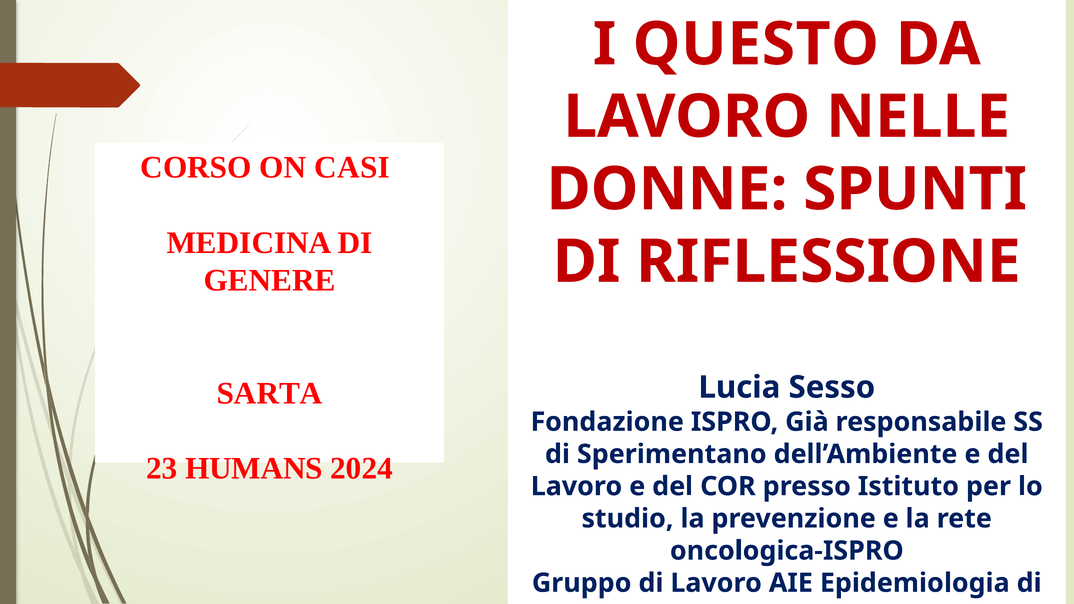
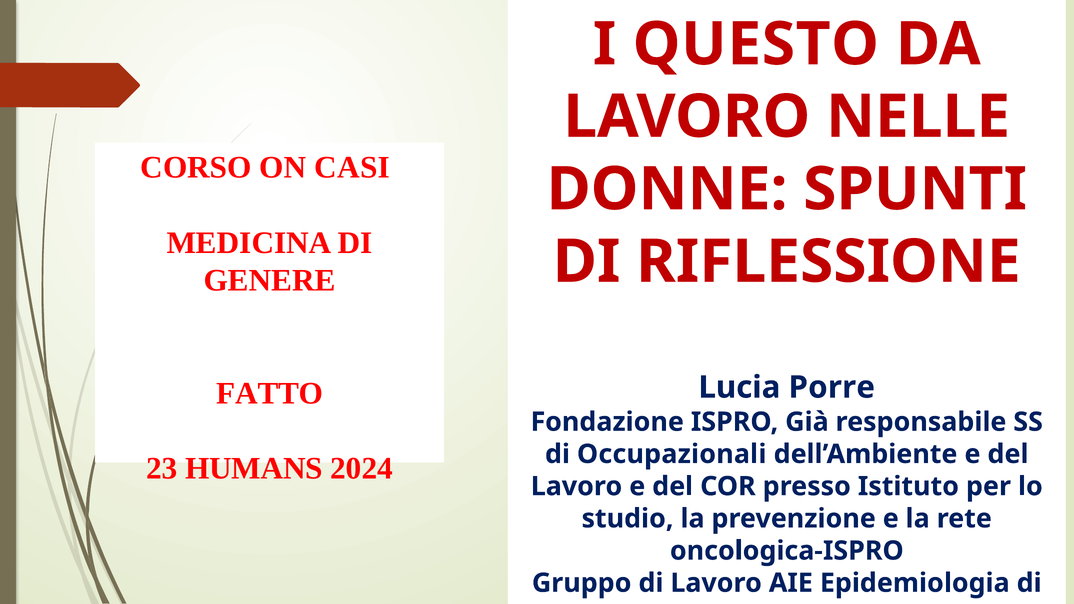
SARTA: SARTA -> FATTO
Sesso: Sesso -> Porre
Sperimentano: Sperimentano -> Occupazionali
